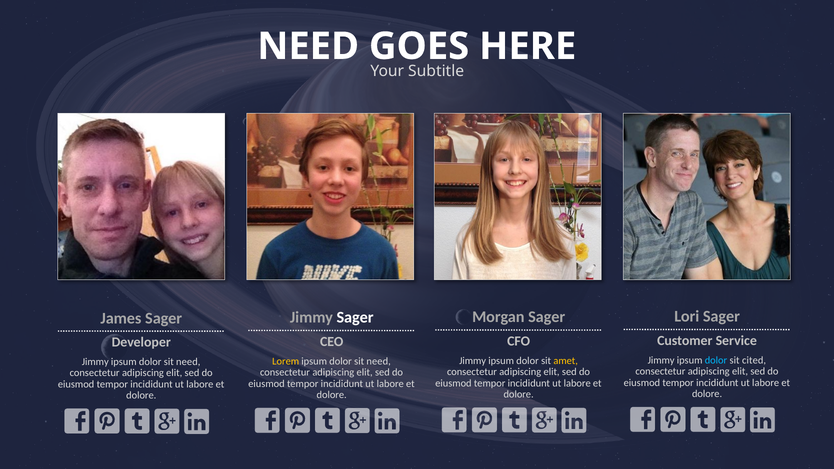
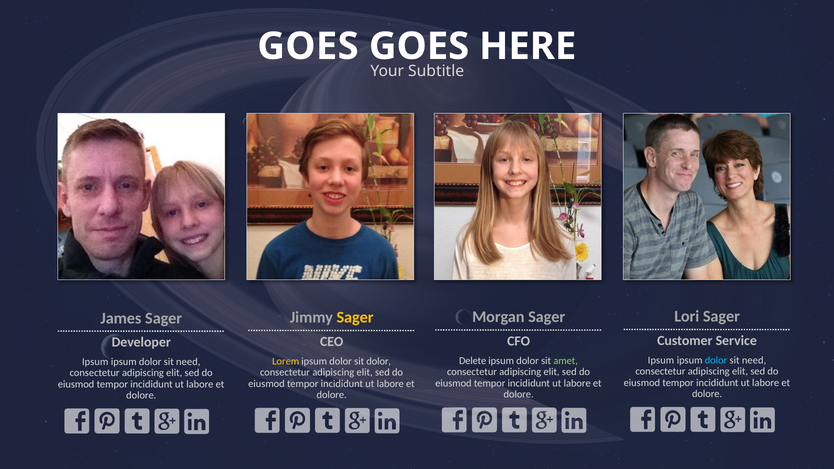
NEED at (308, 46): NEED -> GOES
Sager at (355, 318) colour: white -> yellow
Jimmy at (661, 360): Jimmy -> Ipsum
cited at (754, 360): cited -> need
Jimmy at (473, 361): Jimmy -> Delete
amet colour: yellow -> light green
need at (379, 361): need -> dolor
Jimmy at (95, 362): Jimmy -> Ipsum
